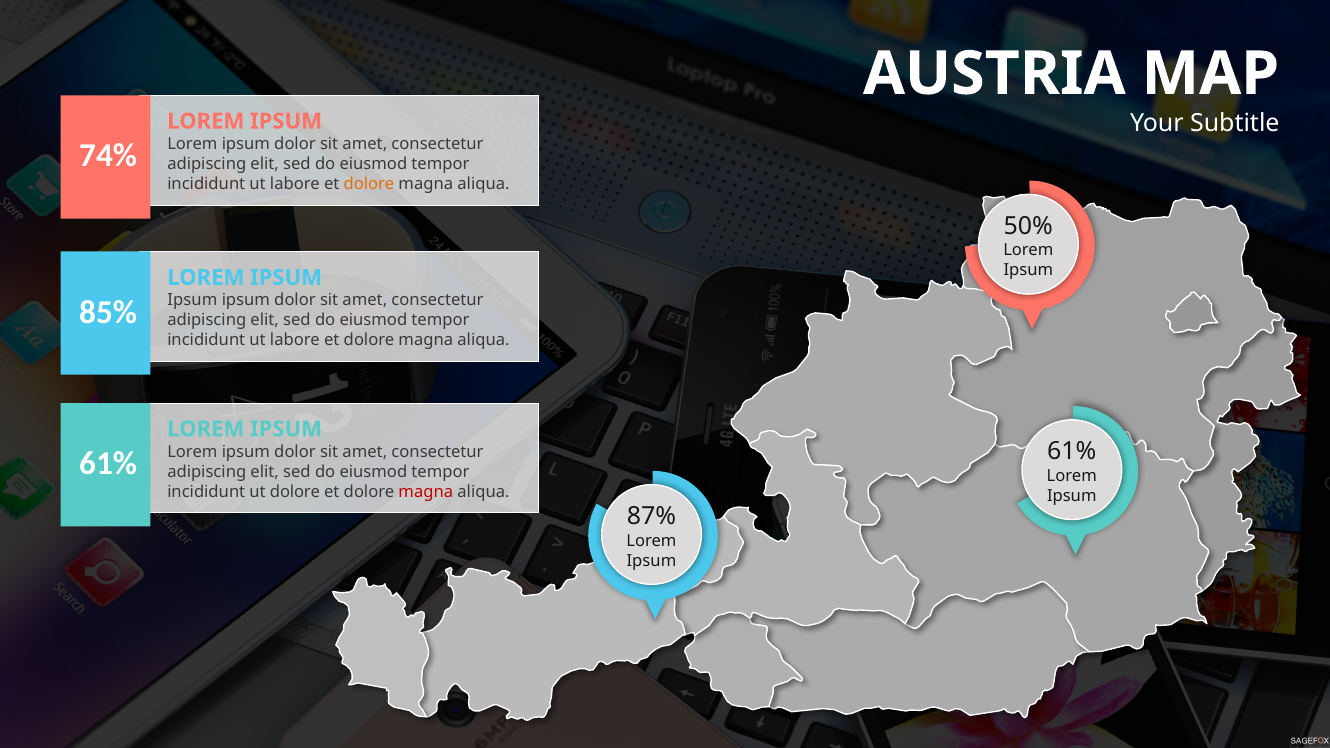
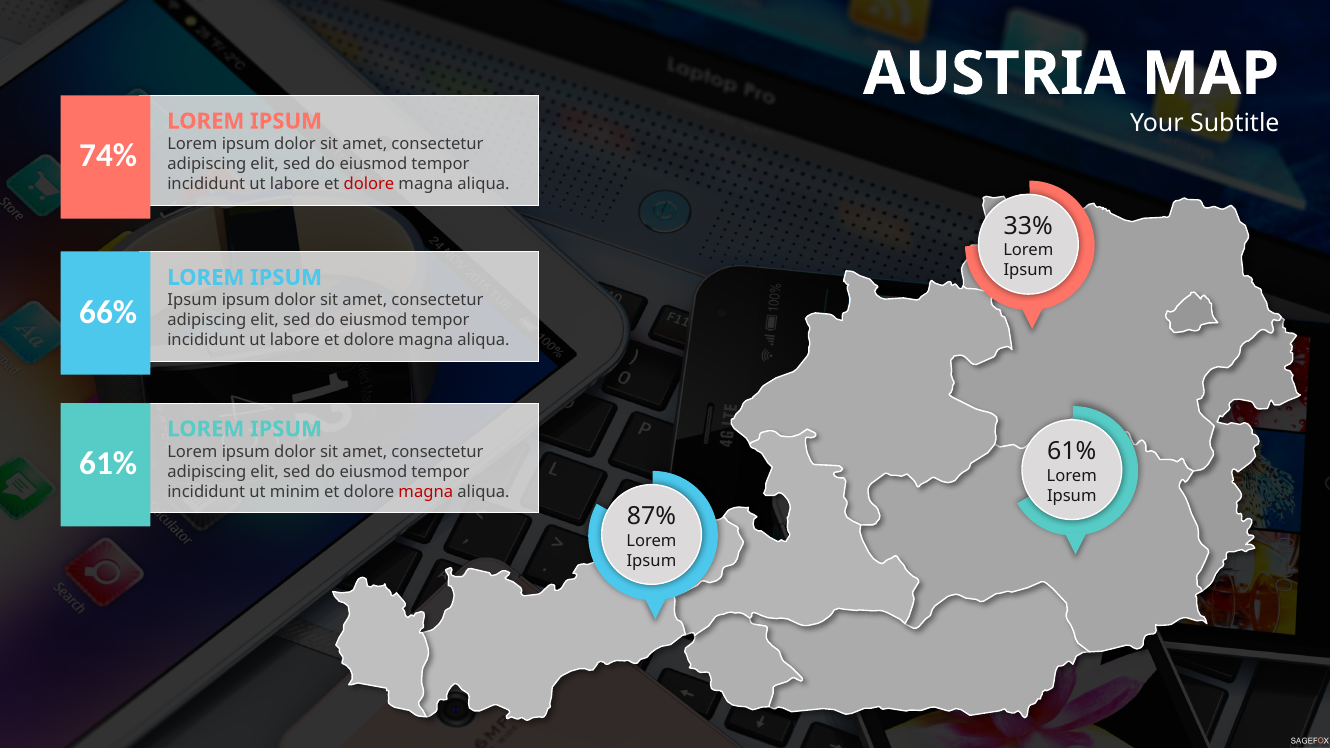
dolore at (369, 184) colour: orange -> red
50%: 50% -> 33%
85%: 85% -> 66%
ut dolore: dolore -> minim
